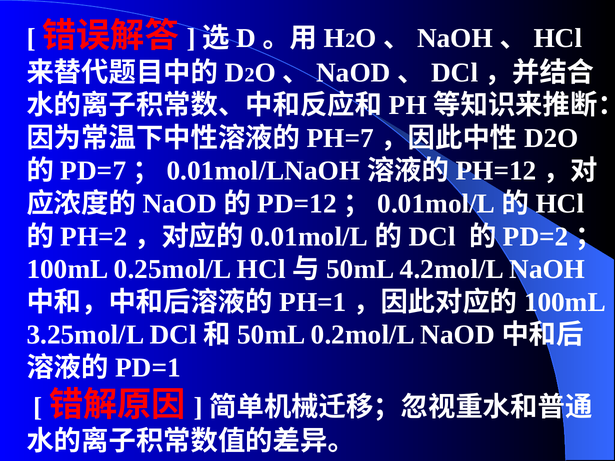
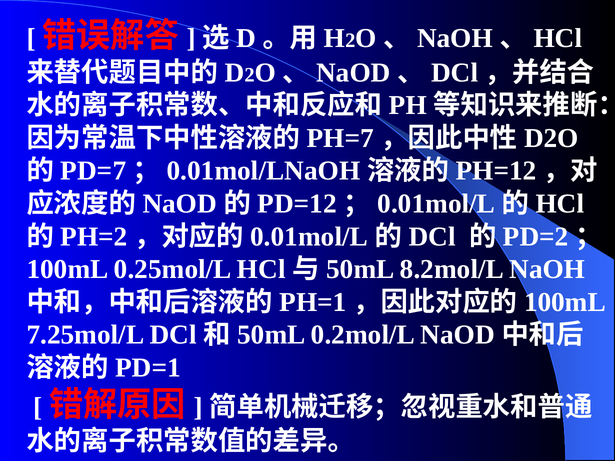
4.2mol/L: 4.2mol/L -> 8.2mol/L
3.25mol/L: 3.25mol/L -> 7.25mol/L
